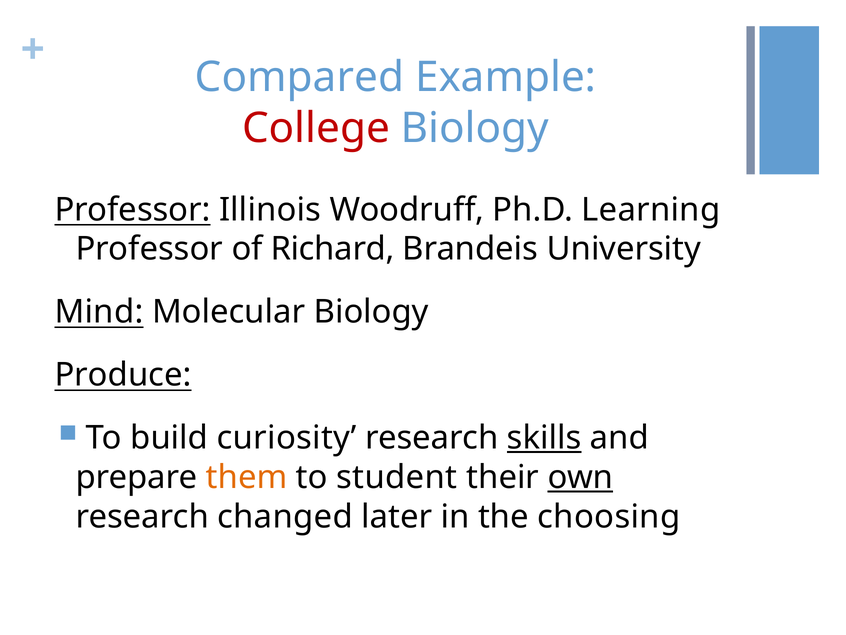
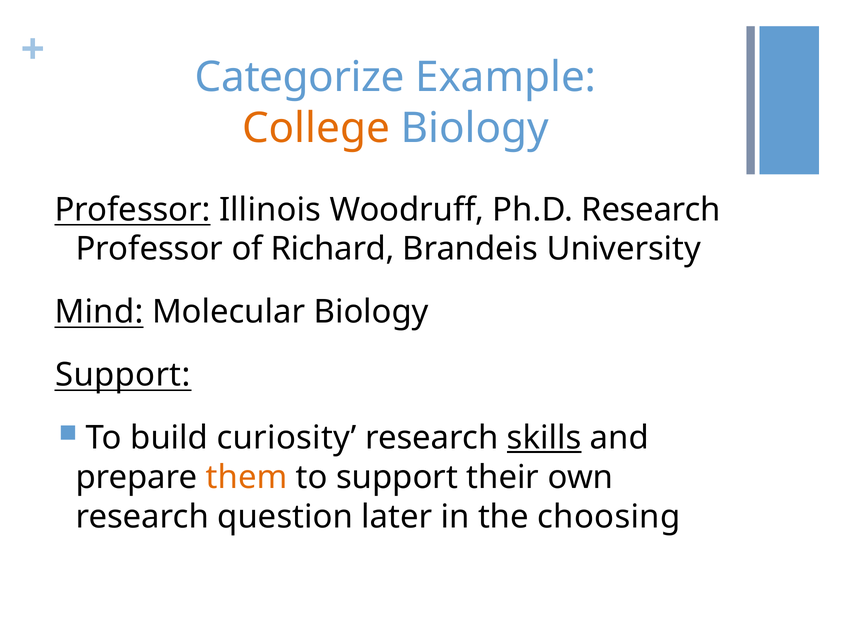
Compared: Compared -> Categorize
College colour: red -> orange
Ph.D Learning: Learning -> Research
Produce at (123, 375): Produce -> Support
to student: student -> support
own underline: present -> none
changed: changed -> question
